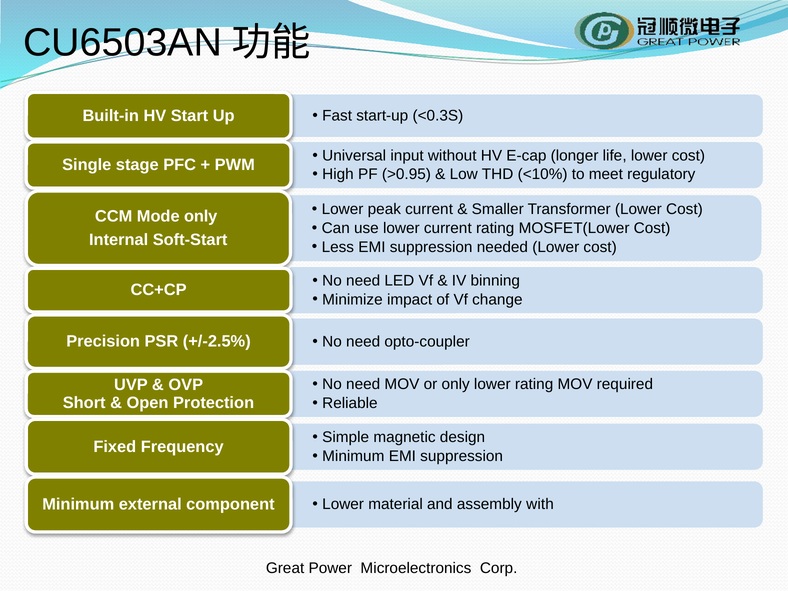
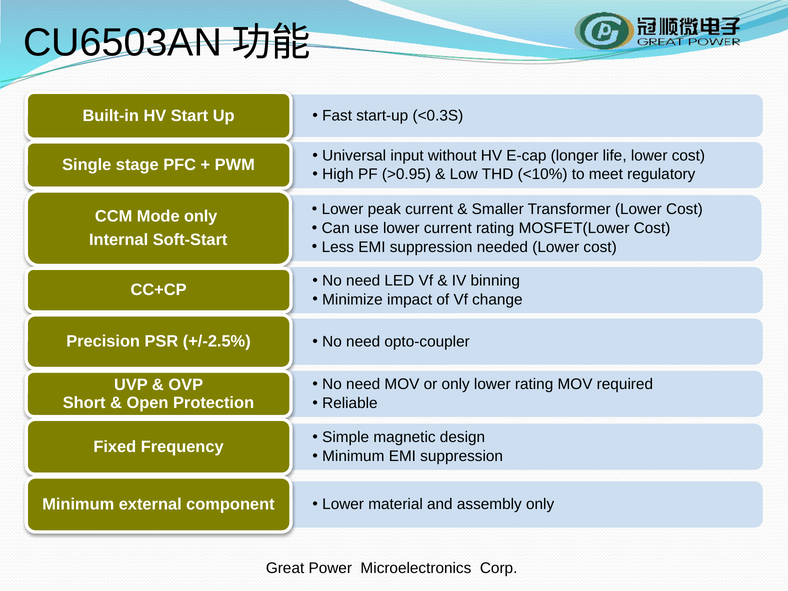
assembly with: with -> only
